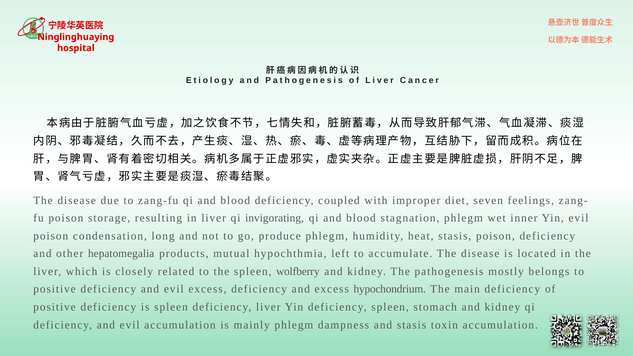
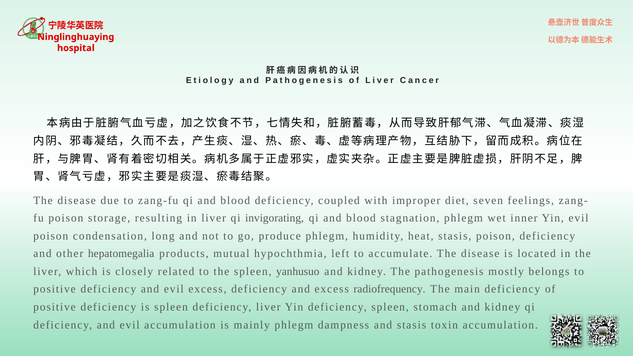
wolfberry: wolfberry -> yanhusuo
hypochondrium: hypochondrium -> radiofrequency
